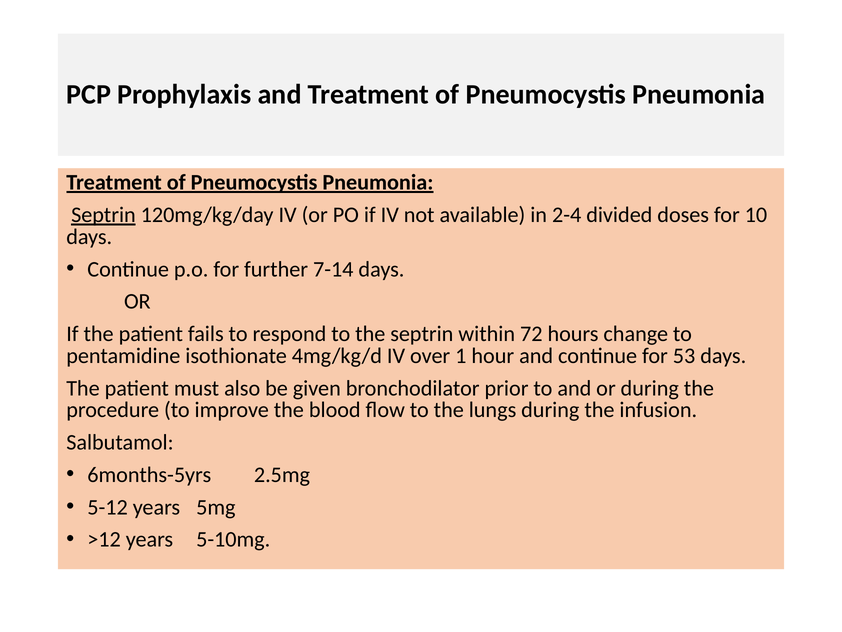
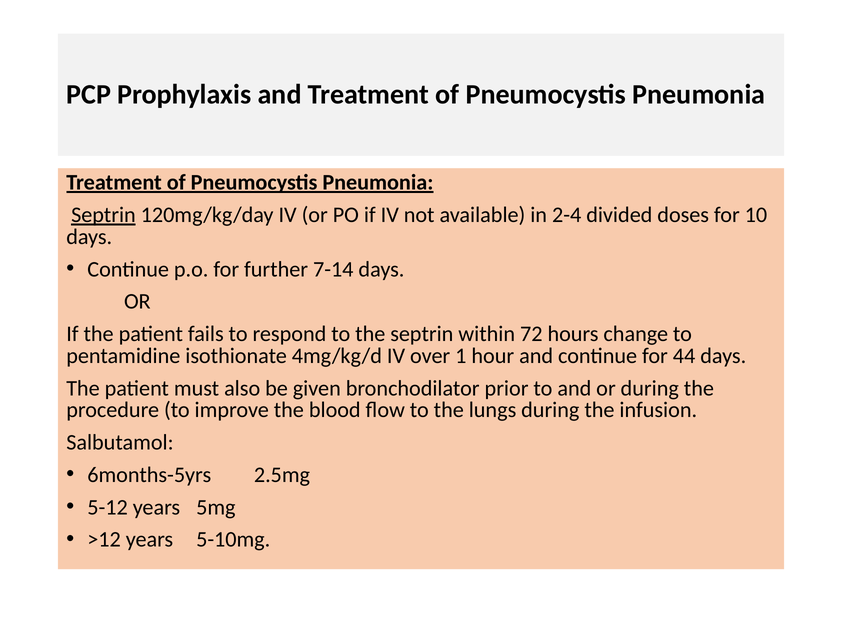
53: 53 -> 44
